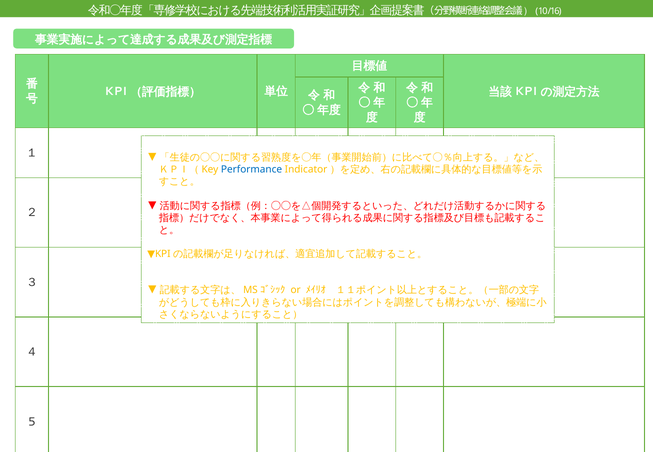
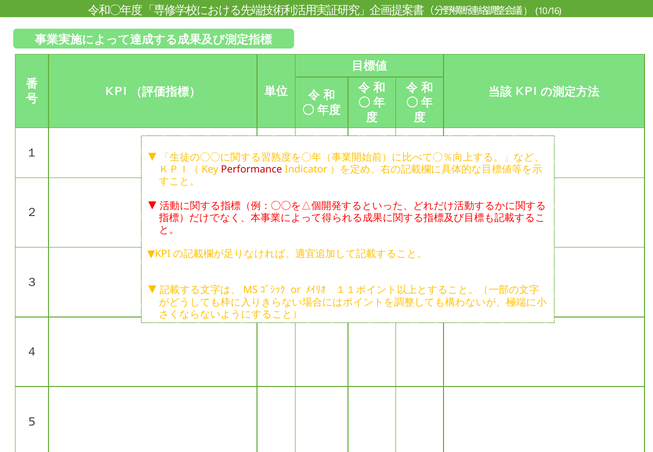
Performance colour: blue -> red
